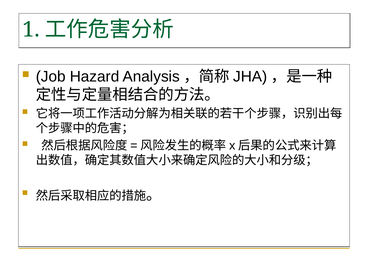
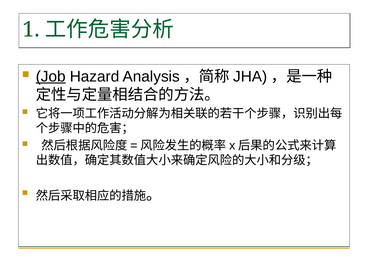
Job underline: none -> present
